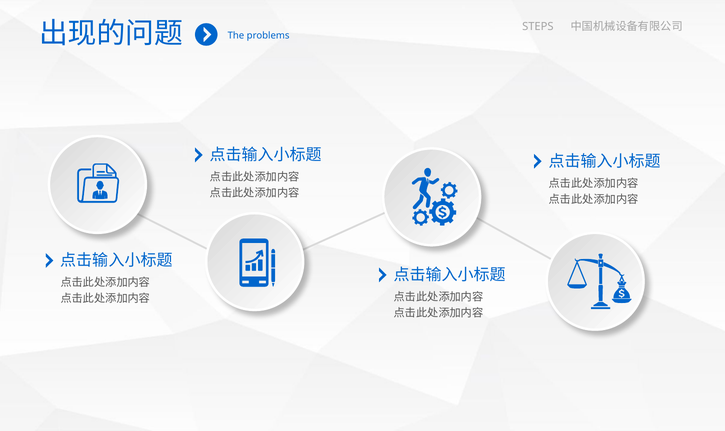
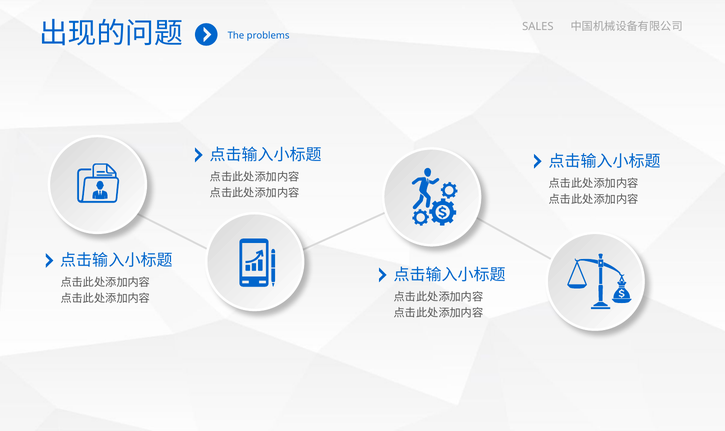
STEPS: STEPS -> SALES
